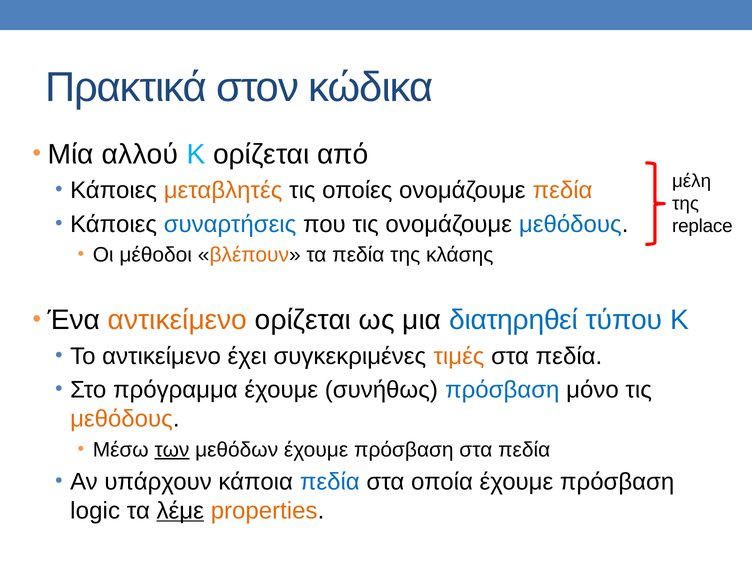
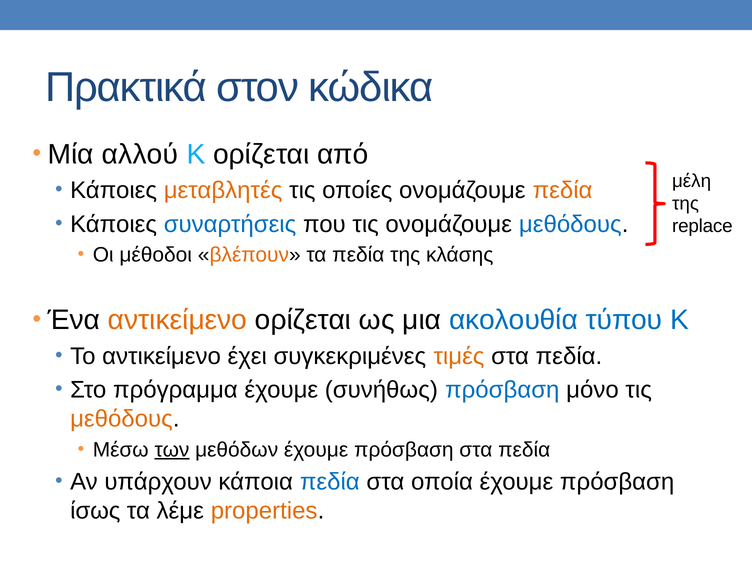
διατηρηθεί: διατηρηθεί -> ακολουθία
logic: logic -> ίσως
λέμε underline: present -> none
